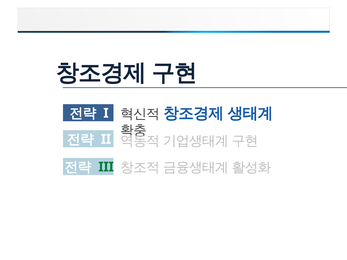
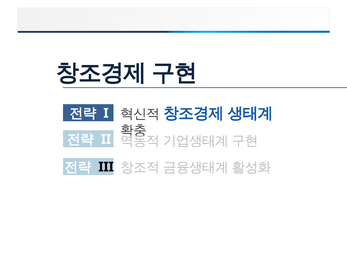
III colour: green -> black
